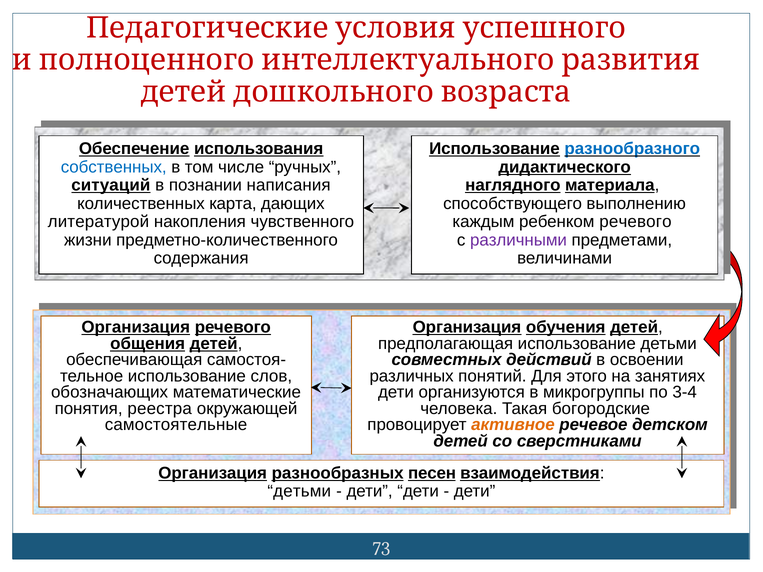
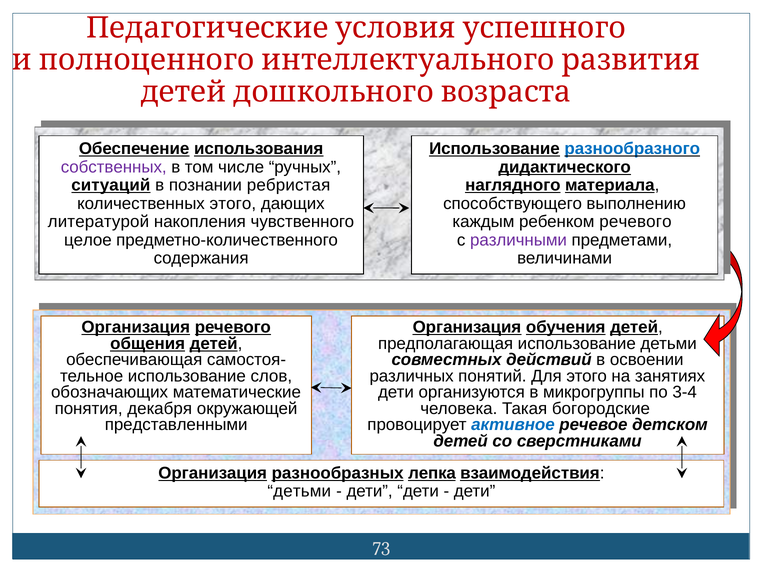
собственных colour: blue -> purple
написания: написания -> ребристая
количественных карта: карта -> этого
жизни: жизни -> целое
реестра: реестра -> декабря
самостоятельные: самостоятельные -> представленными
активное colour: orange -> blue
песен: песен -> лепка
